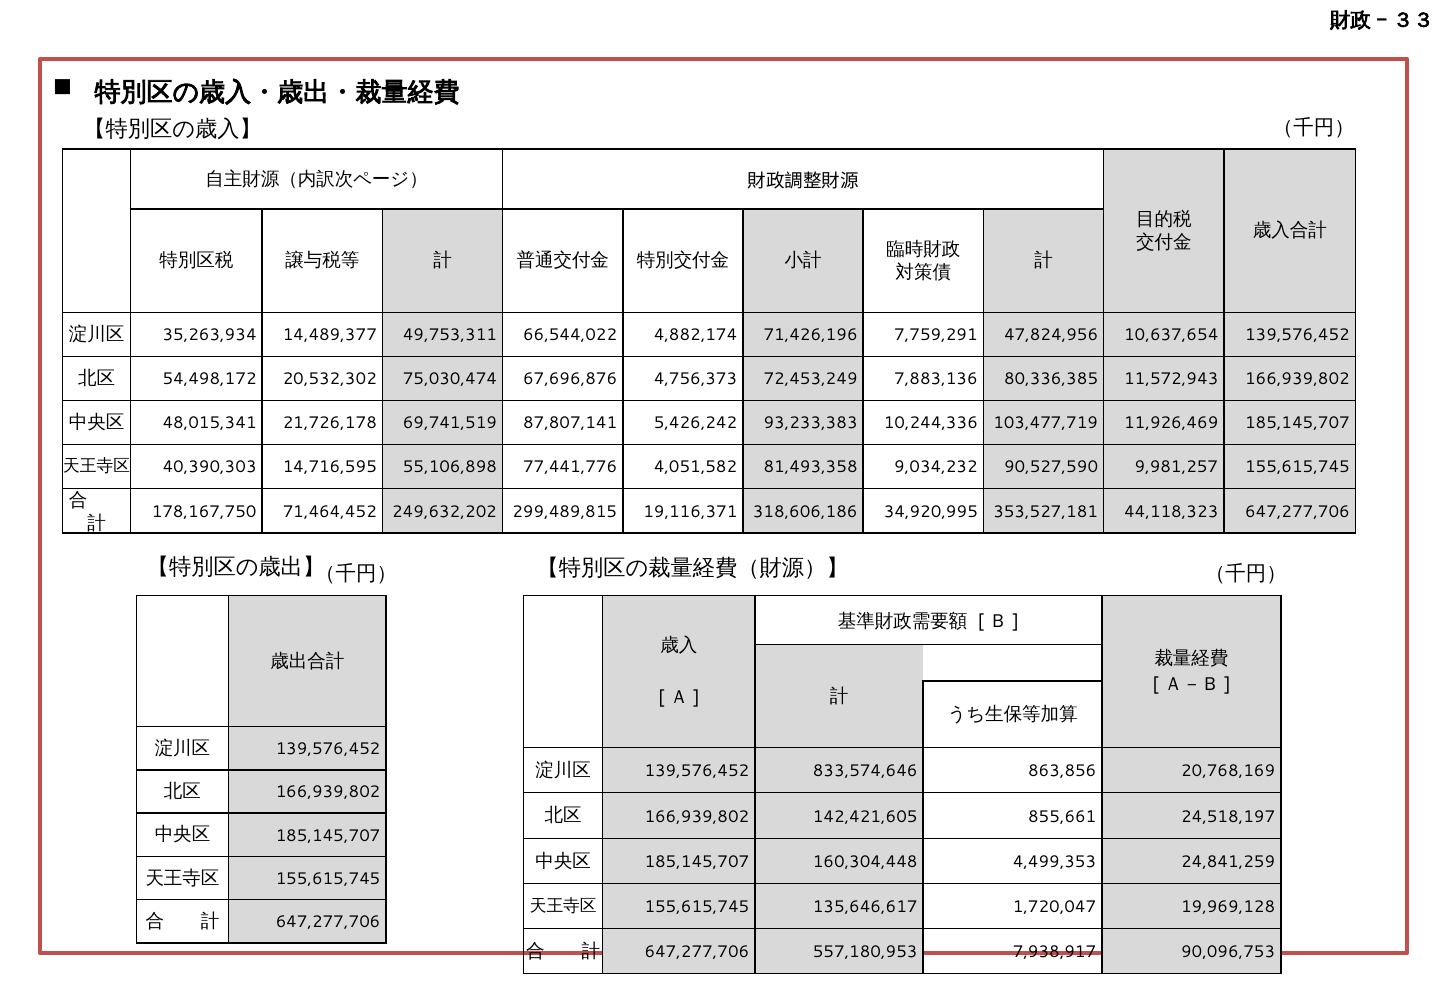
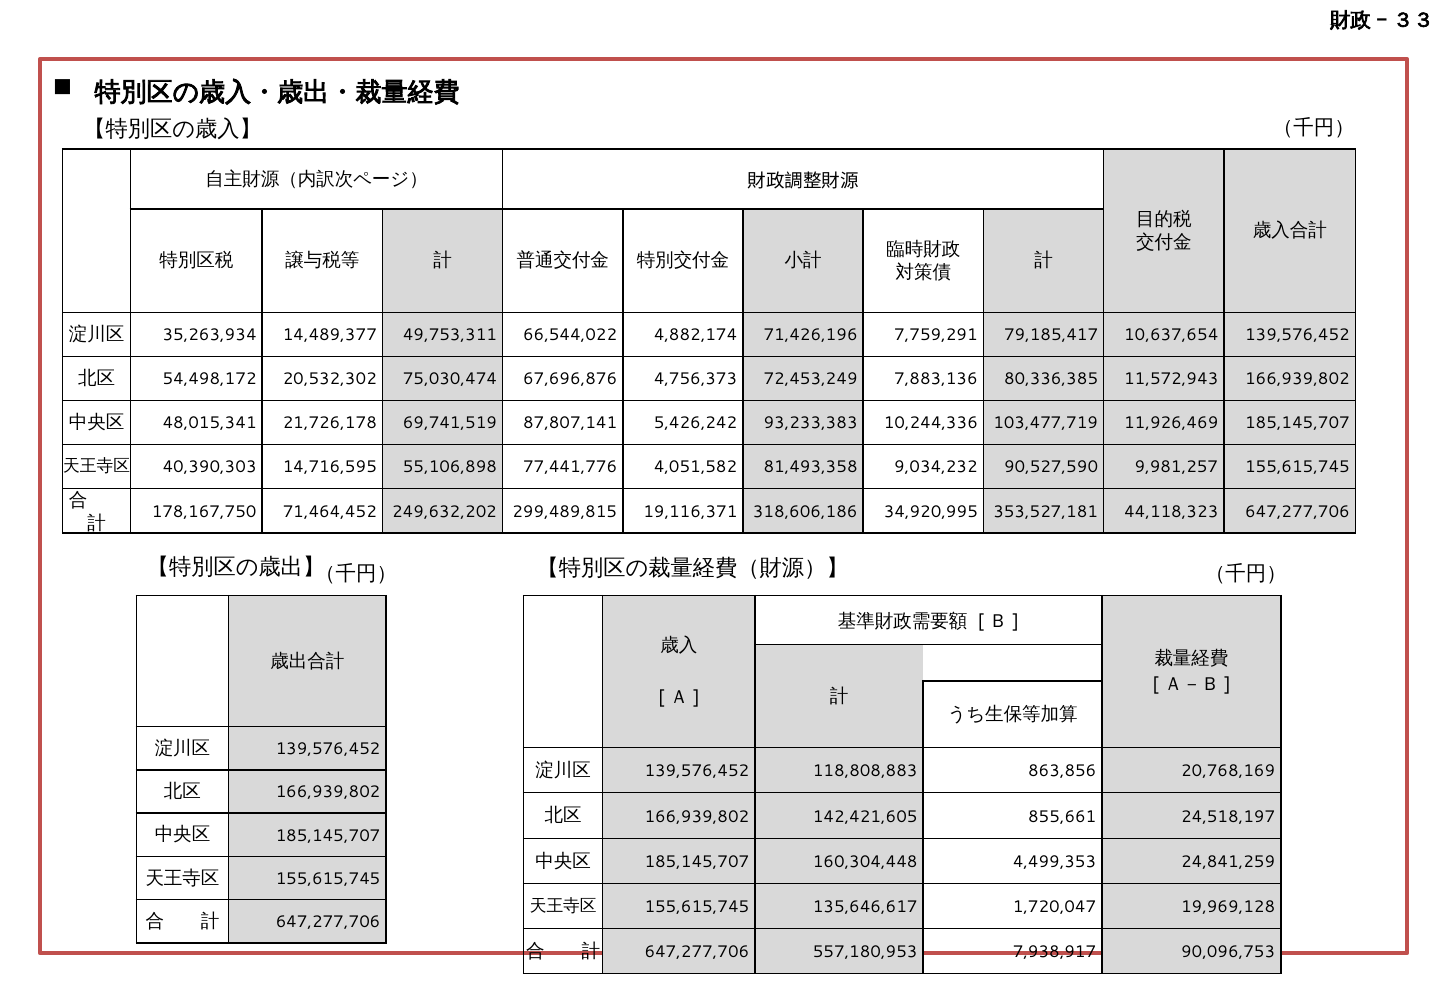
47,824,956: 47,824,956 -> 79,185,417
833,574,646: 833,574,646 -> 118,808,883
